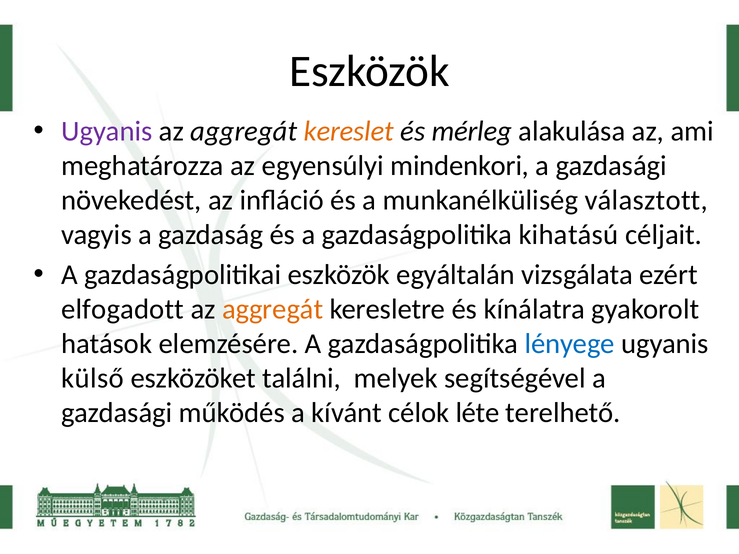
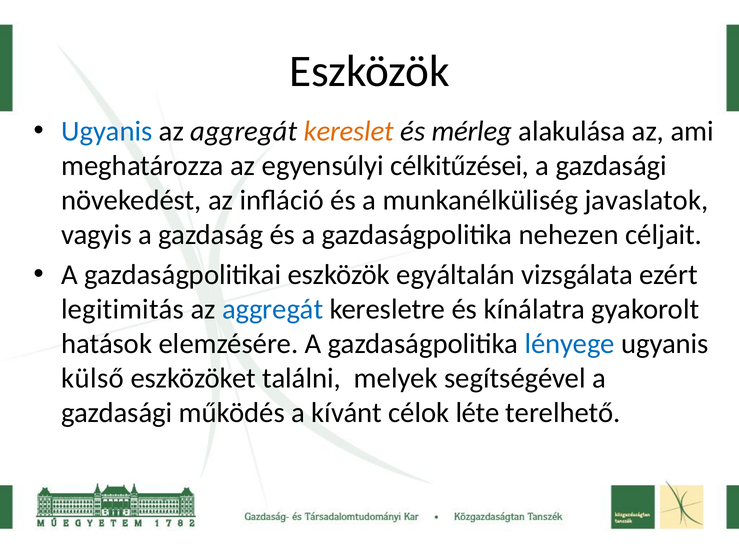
Ugyanis at (107, 131) colour: purple -> blue
mindenkori: mindenkori -> célkitűzései
választott: választott -> javaslatok
kihatású: kihatású -> nehezen
elfogadott: elfogadott -> legitimitás
aggregát at (273, 310) colour: orange -> blue
